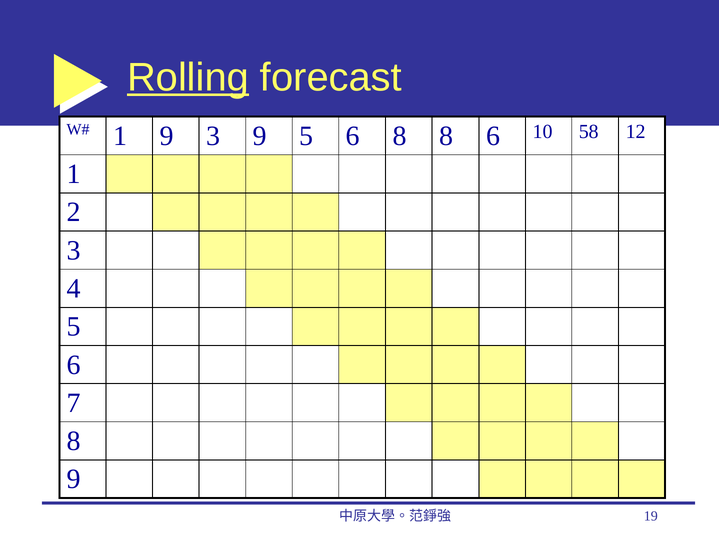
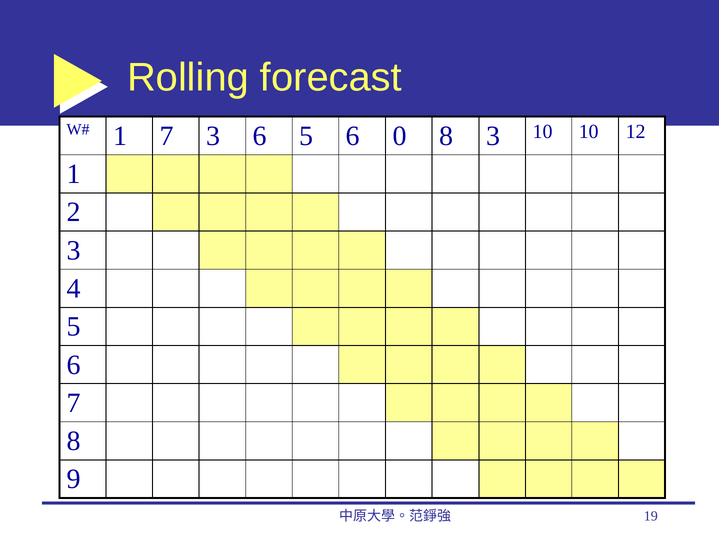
Rolling underline: present -> none
1 9: 9 -> 7
3 9: 9 -> 6
6 8: 8 -> 0
8 6: 6 -> 3
10 58: 58 -> 10
